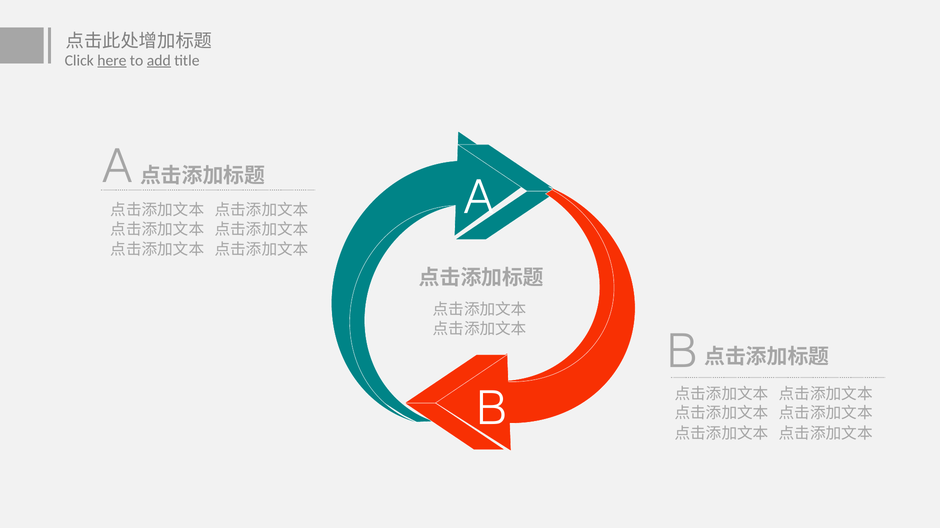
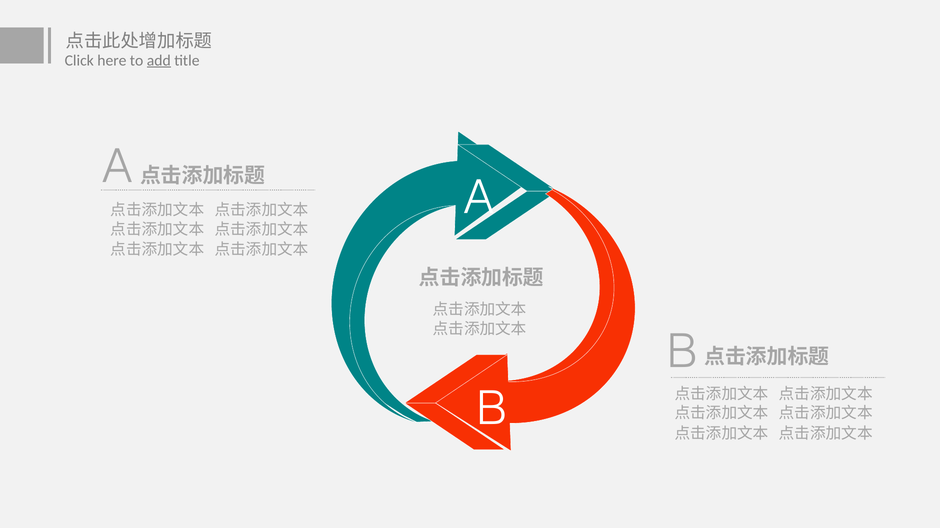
here underline: present -> none
